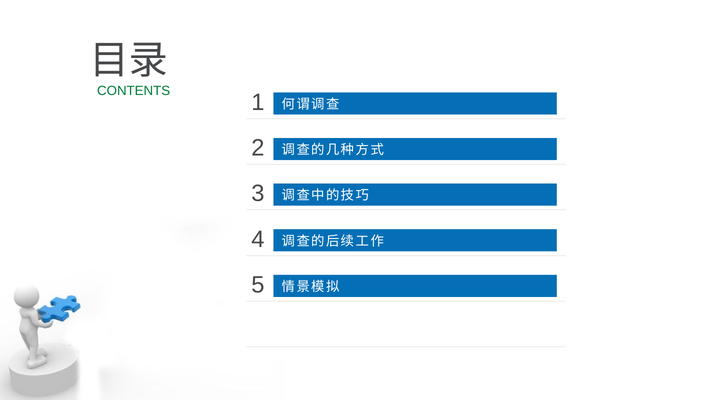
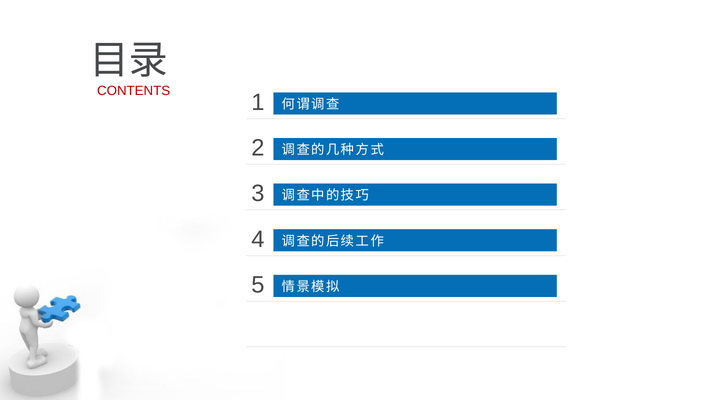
CONTENTS colour: green -> red
